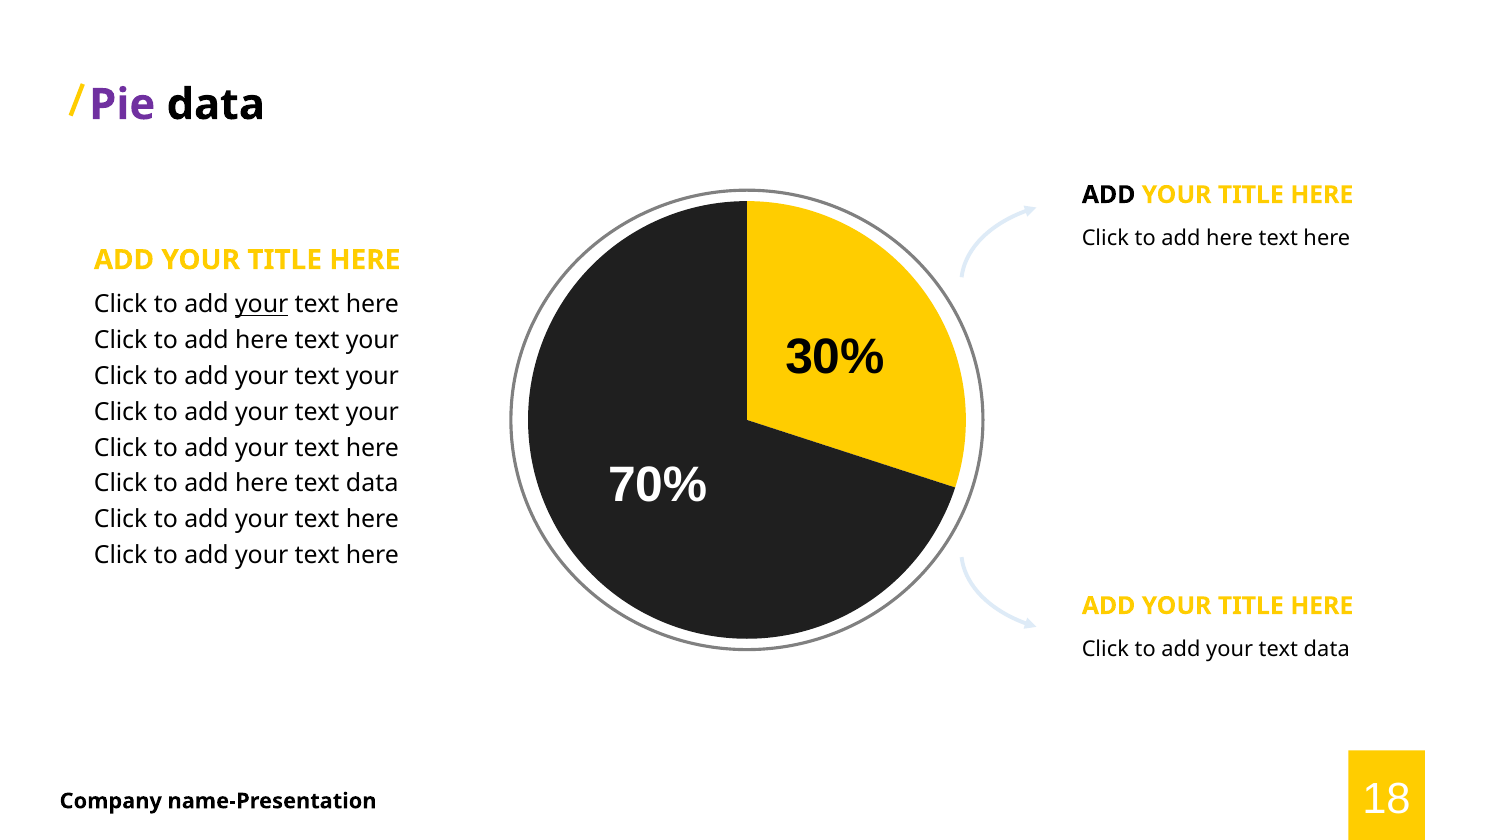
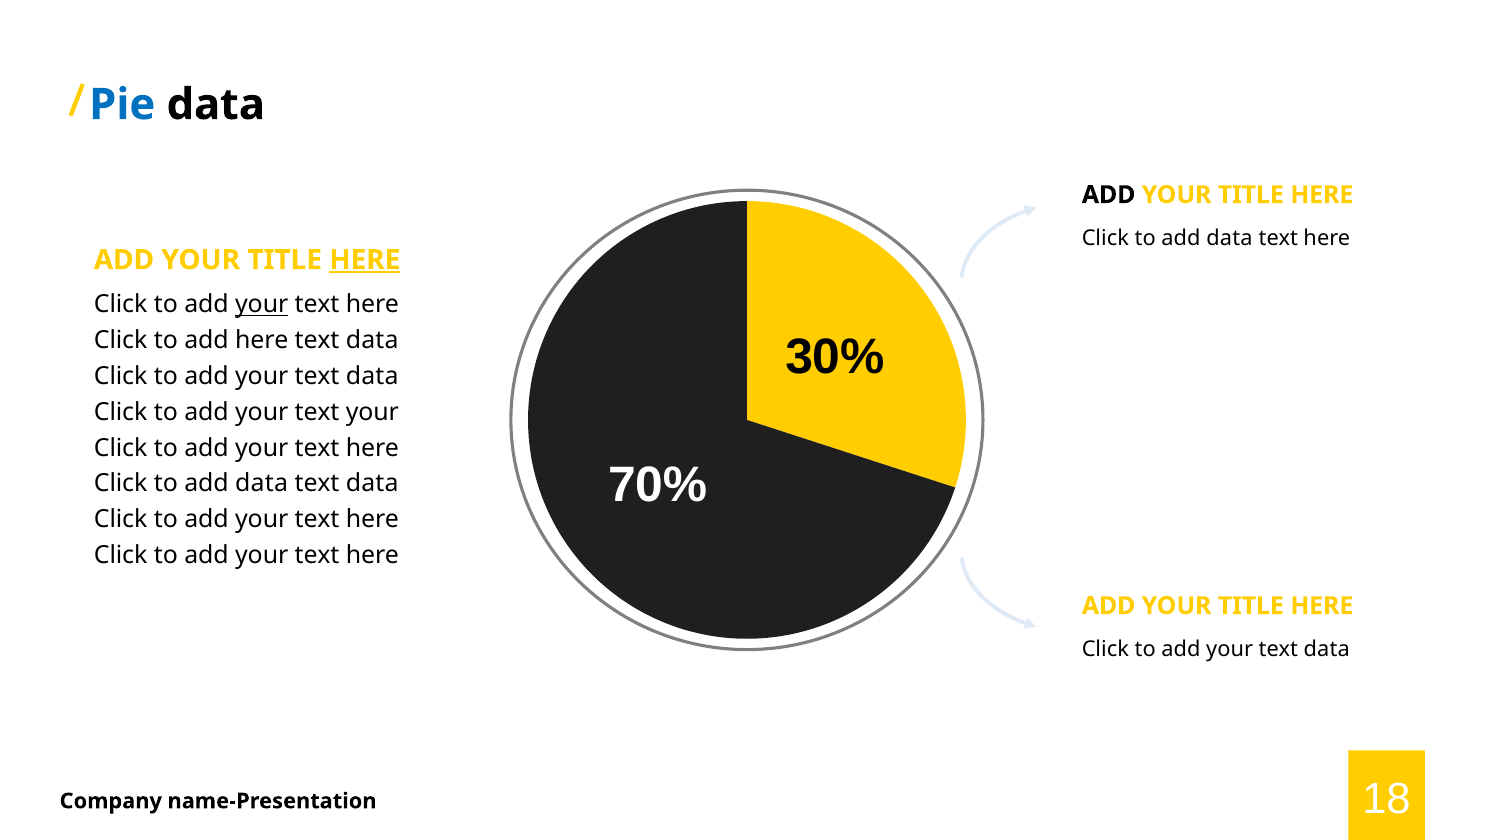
Pie colour: purple -> blue
here at (1230, 239): here -> data
HERE at (365, 260) underline: none -> present
your at (372, 341): your -> data
your at (372, 376): your -> data
here at (262, 484): here -> data
